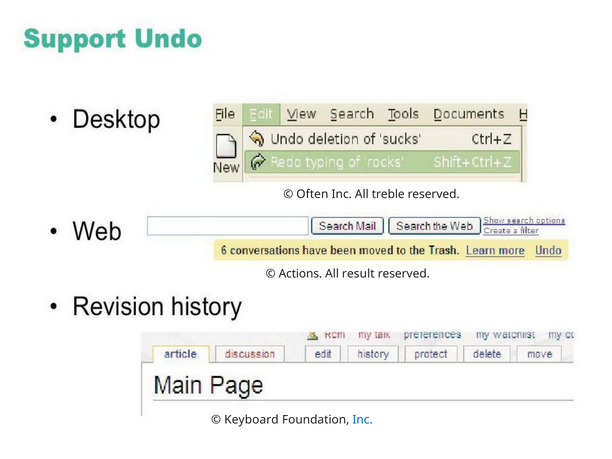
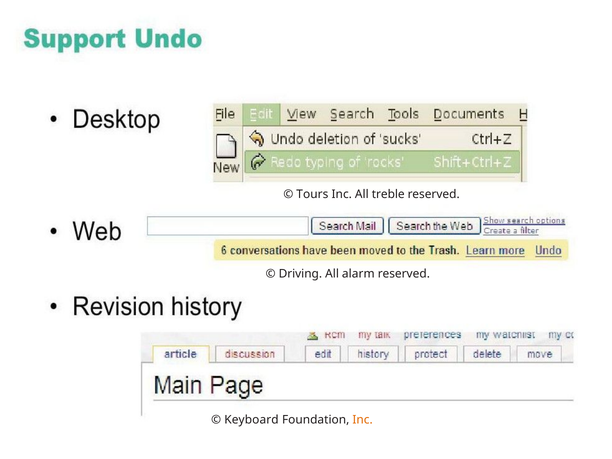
Often: Often -> Tours
Actions: Actions -> Driving
result: result -> alarm
Inc at (363, 420) colour: blue -> orange
